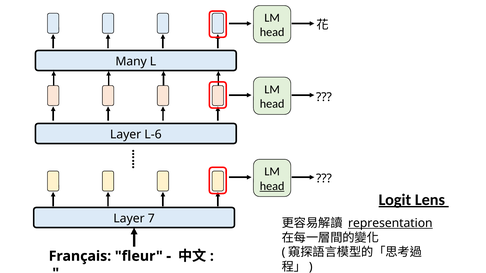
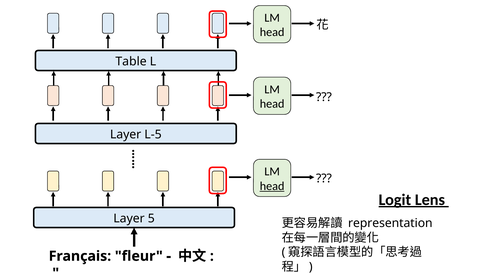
Many: Many -> Table
L-6: L-6 -> L-5
7: 7 -> 5
representation underline: present -> none
